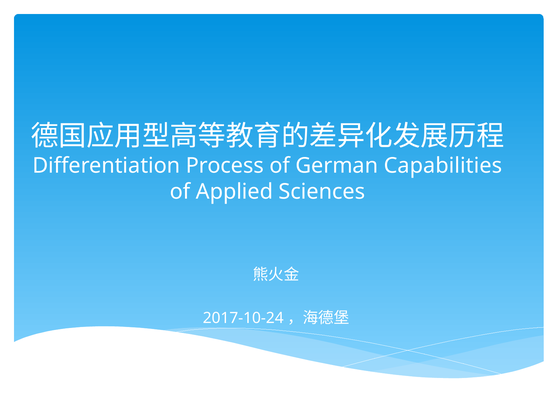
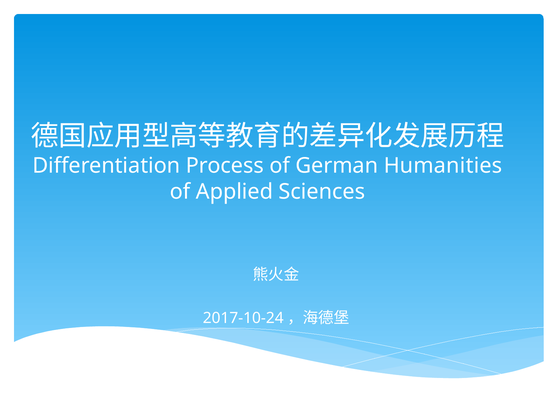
Capabilities: Capabilities -> Humanities
